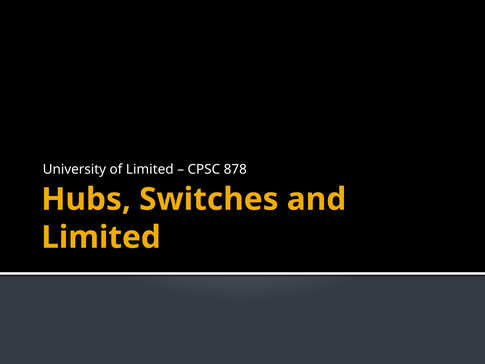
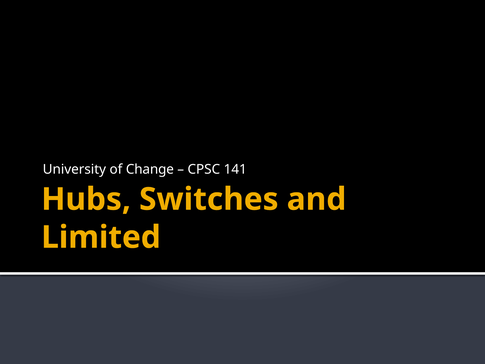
of Limited: Limited -> Change
878: 878 -> 141
